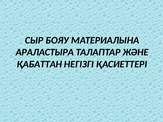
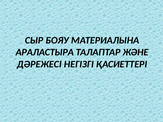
ҚАБАТТАН: ҚАБАТТАН -> ДӘРЕЖЕСІ
